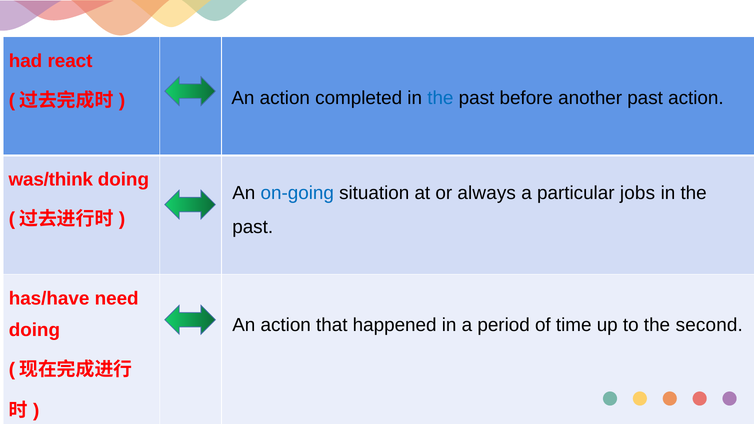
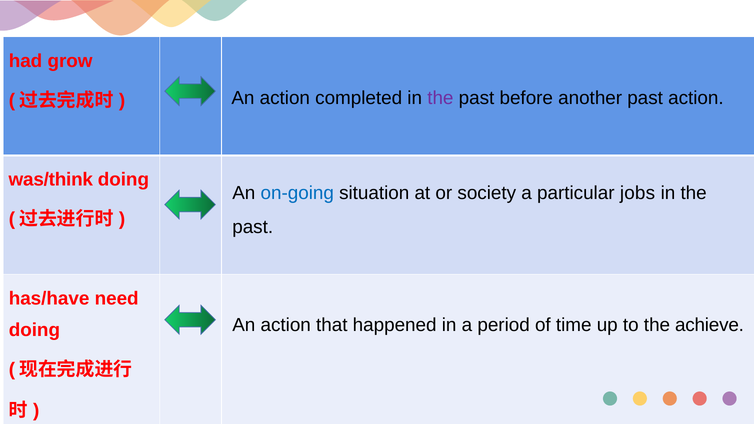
react: react -> grow
the at (440, 98) colour: blue -> purple
always: always -> society
second: second -> achieve
